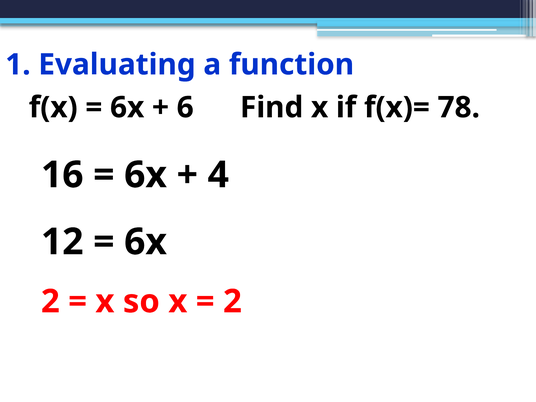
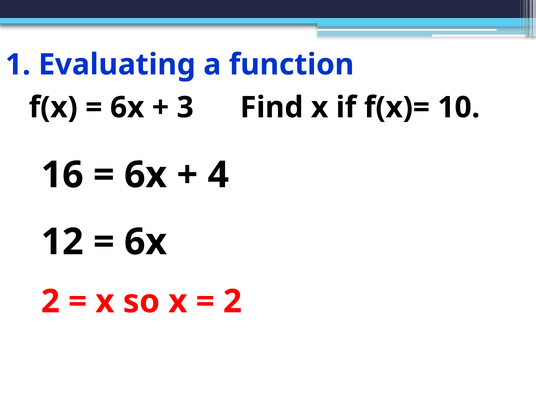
6: 6 -> 3
78: 78 -> 10
